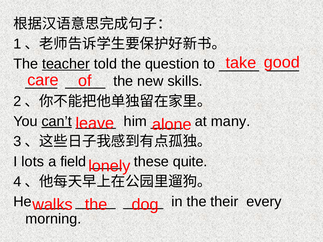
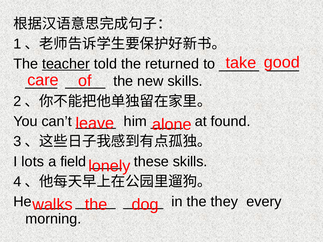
question: question -> returned
can’t underline: present -> none
many: many -> found
these quite: quite -> skills
their: their -> they
